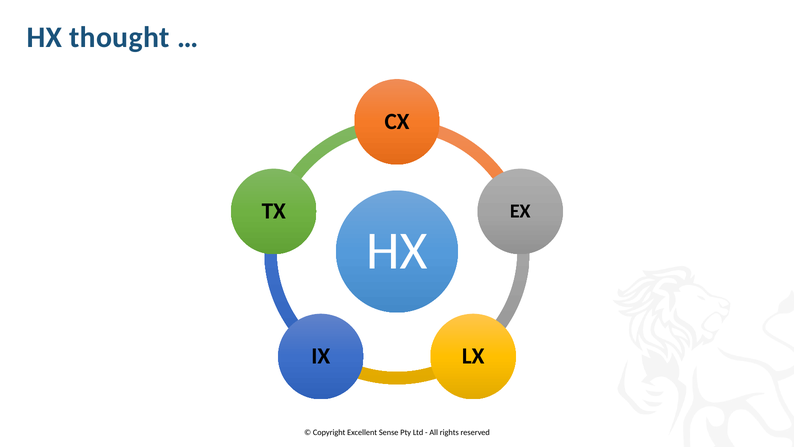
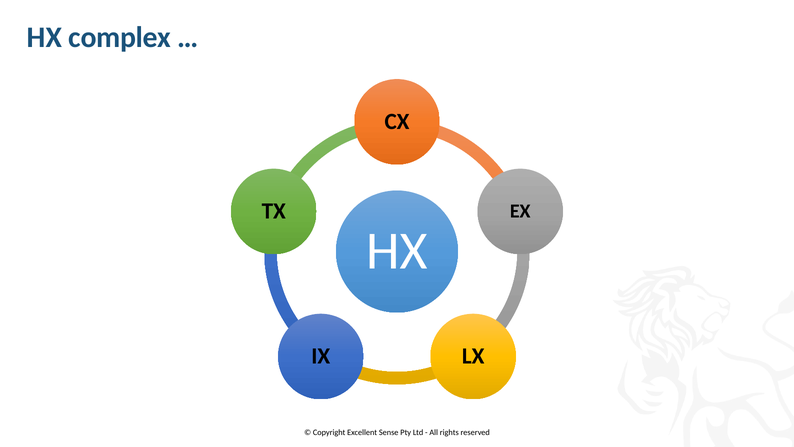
thought: thought -> complex
